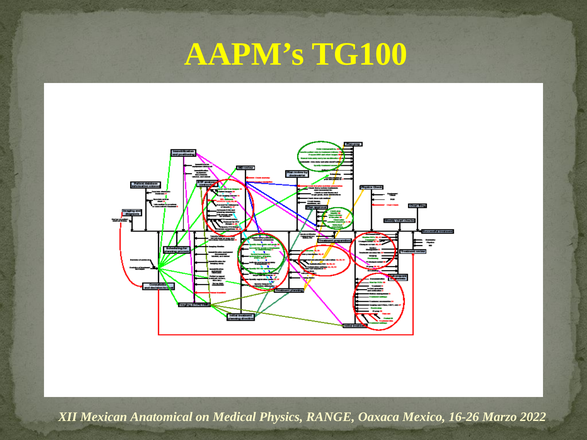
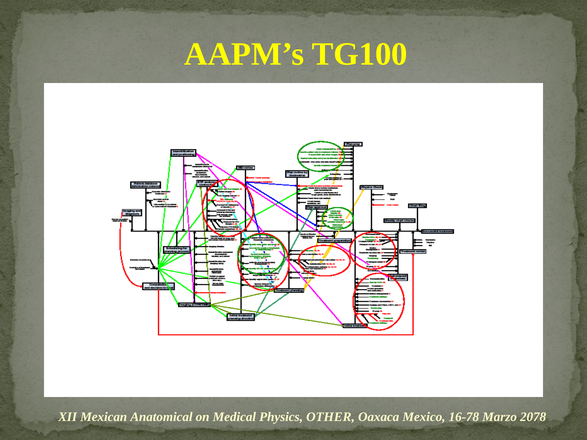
RANGE: RANGE -> OTHER
16-26: 16-26 -> 16-78
2022: 2022 -> 2078
